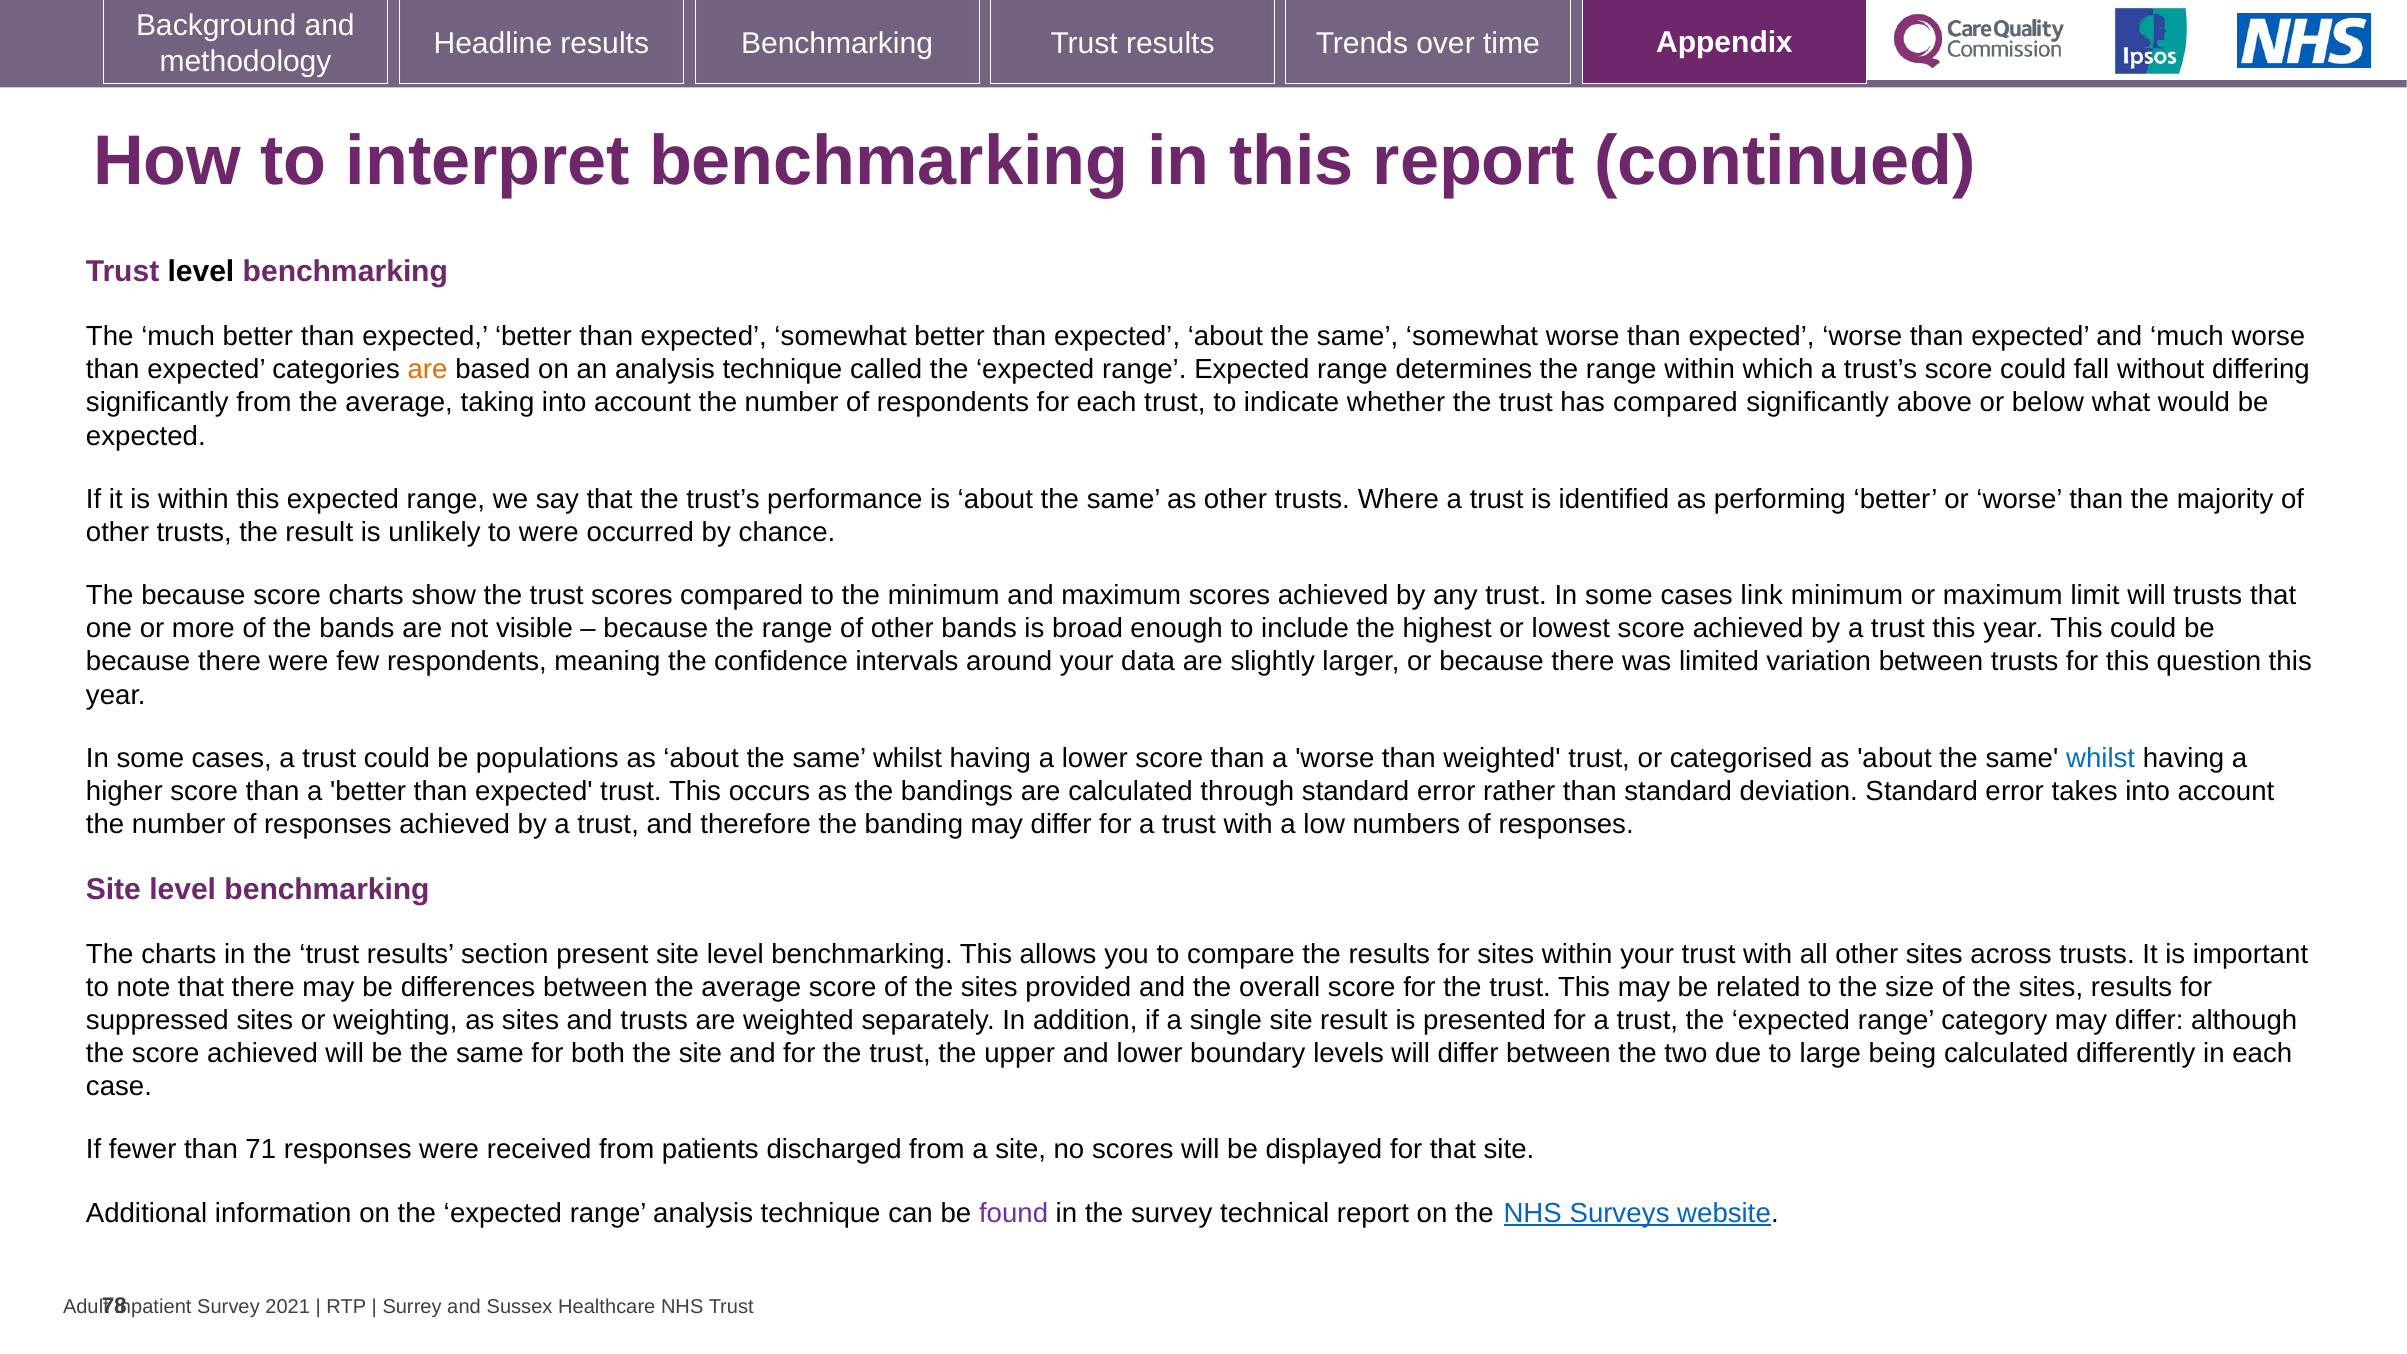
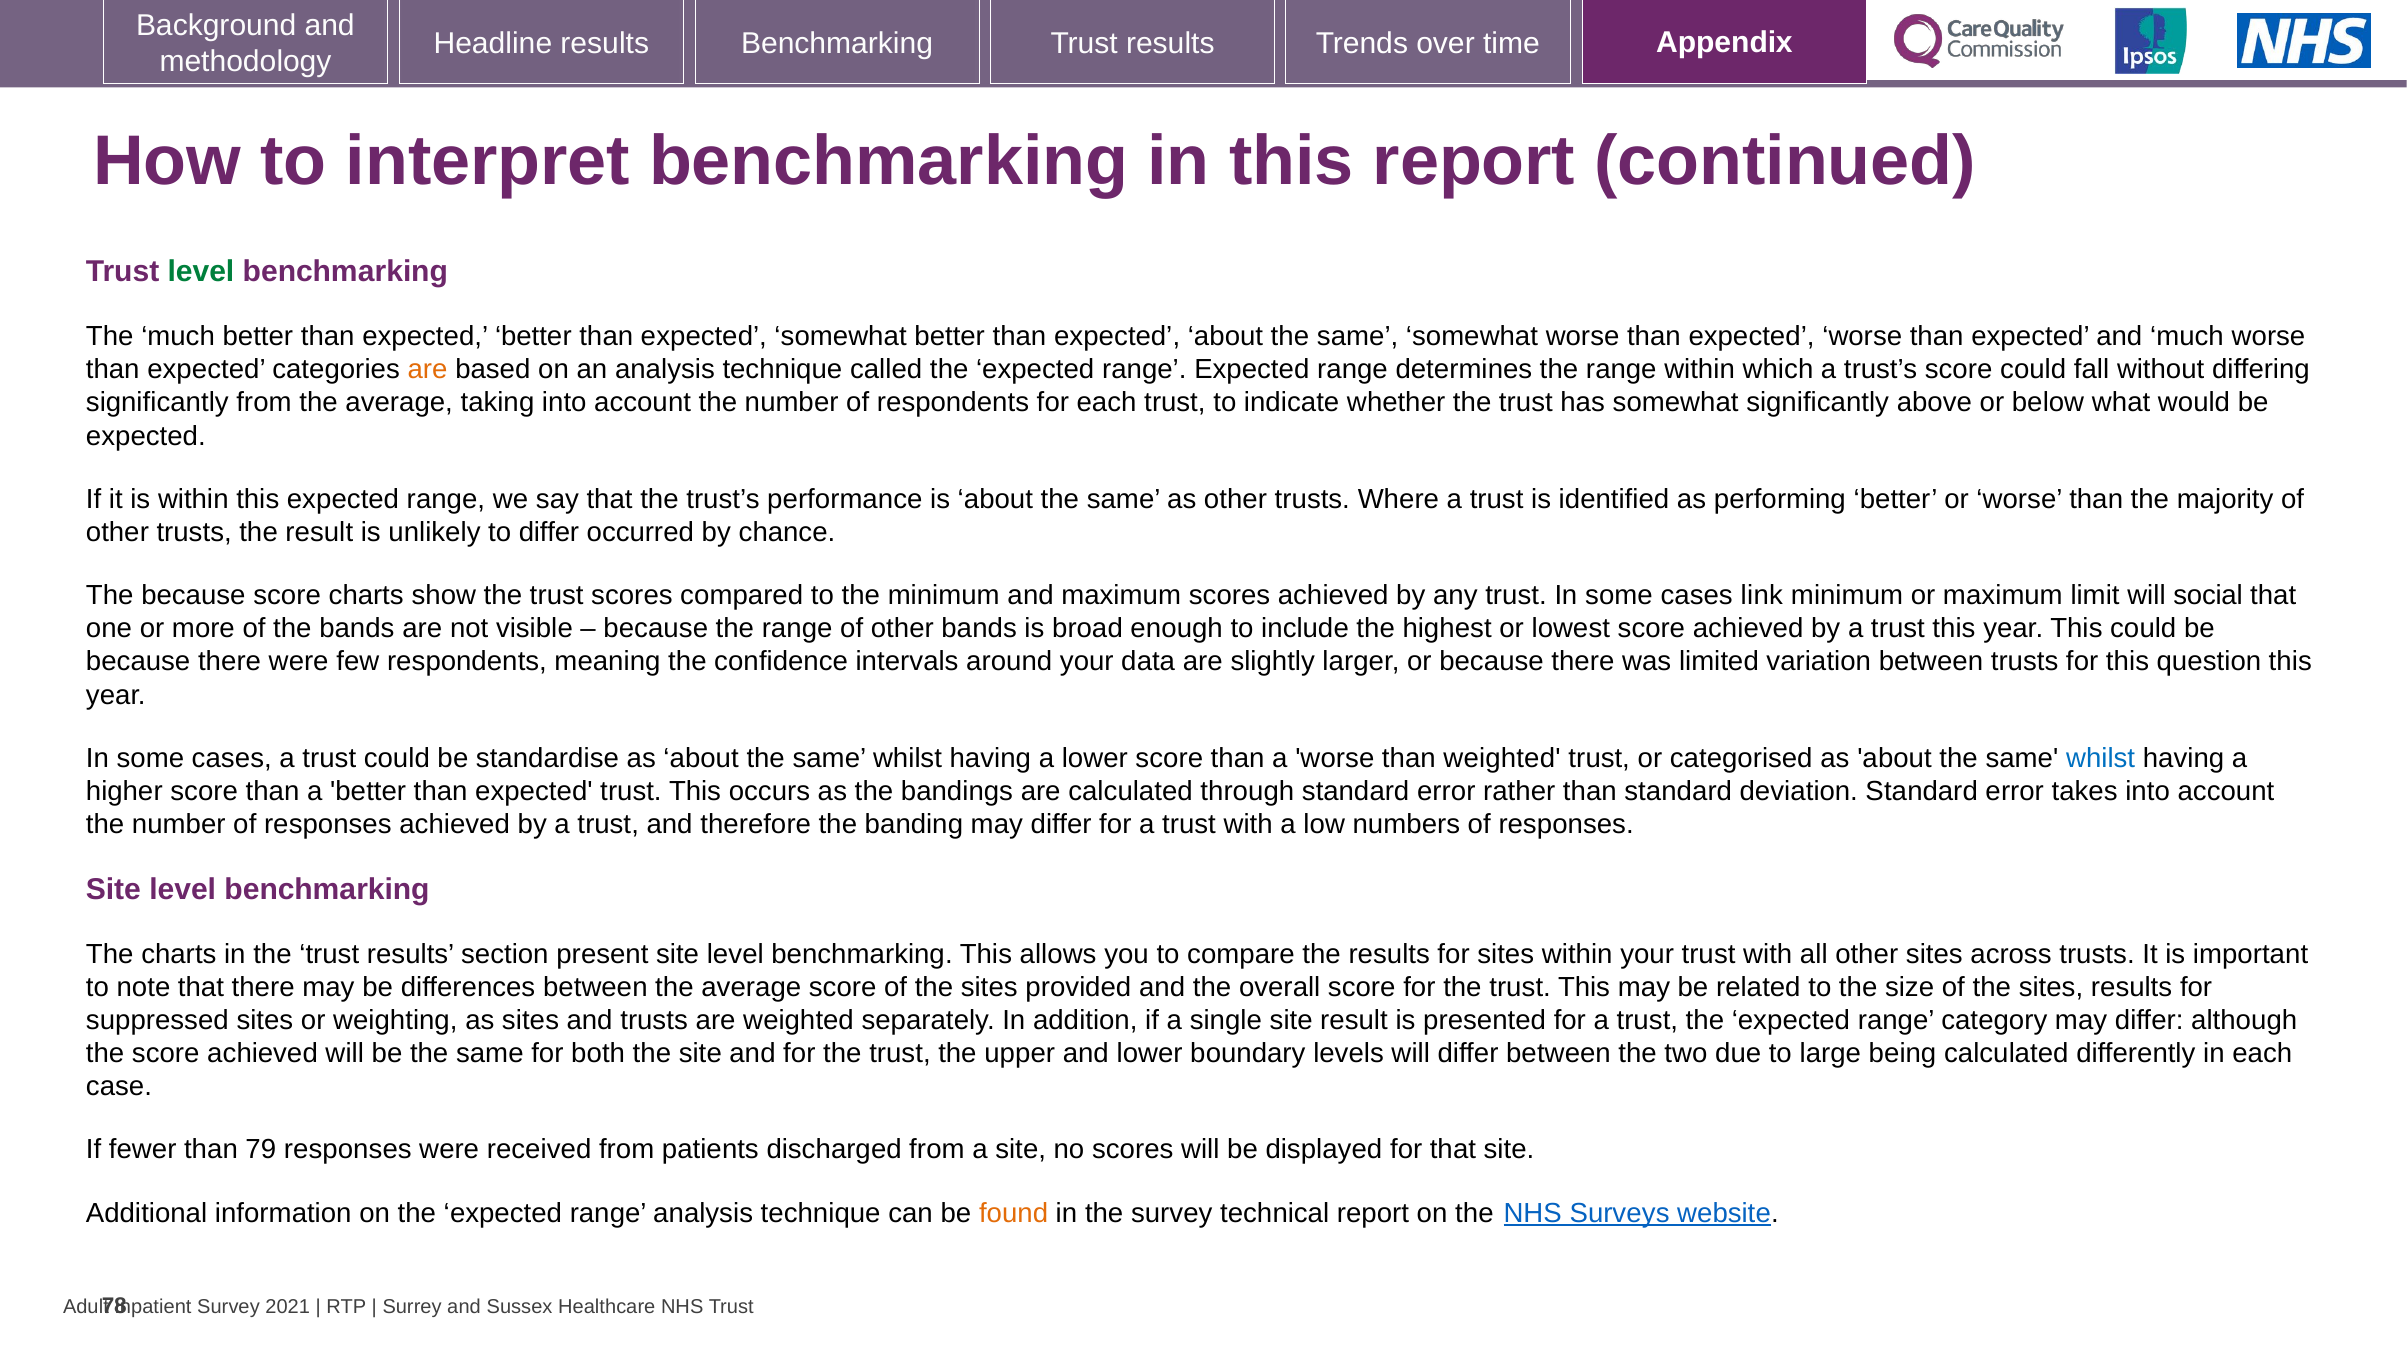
level at (201, 272) colour: black -> green
has compared: compared -> somewhat
to were: were -> differ
will trusts: trusts -> social
populations: populations -> standardise
71: 71 -> 79
found colour: purple -> orange
